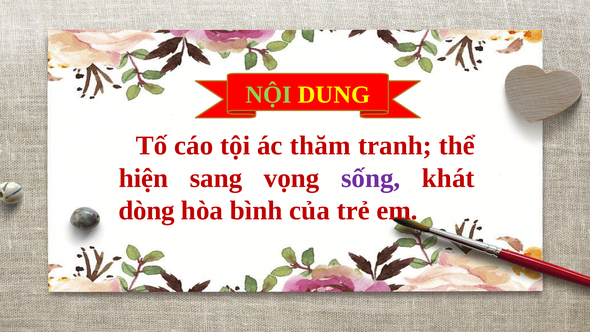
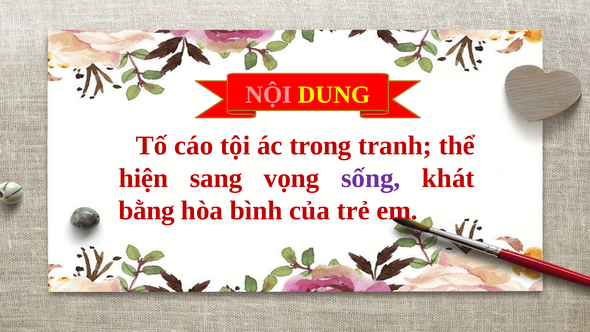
NỘI colour: light green -> pink
thăm: thăm -> trong
dòng: dòng -> bằng
